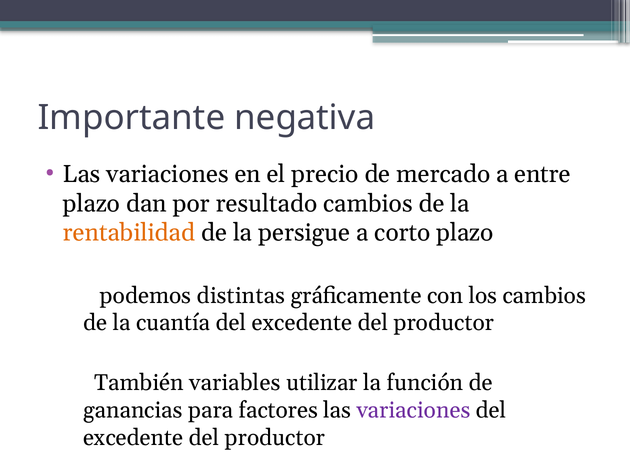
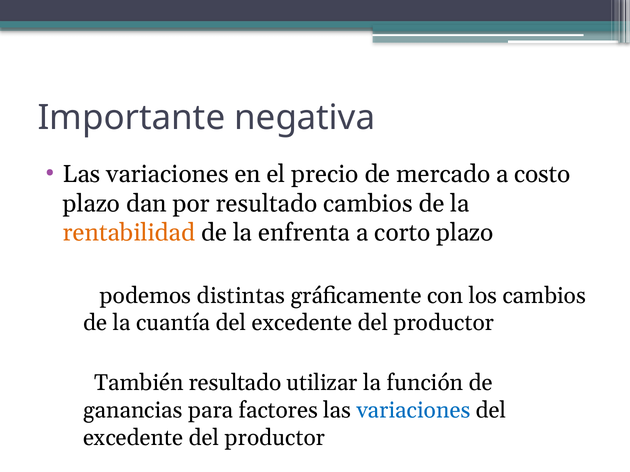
entre: entre -> costo
persigue: persigue -> enfrenta
También variables: variables -> resultado
variaciones at (414, 411) colour: purple -> blue
